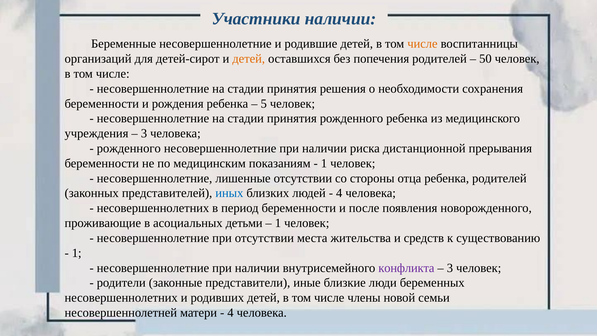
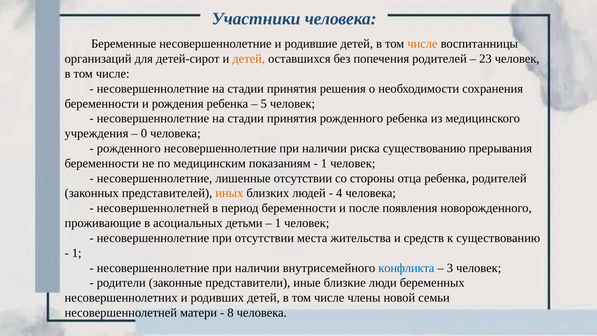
Участники наличии: наличии -> человека
50: 50 -> 23
3 at (144, 133): 3 -> 0
риска дистанционной: дистанционной -> существованию
иных colour: blue -> orange
несовершеннолетних at (153, 208): несовершеннолетних -> несовершеннолетней
конфликта colour: purple -> blue
4 at (231, 313): 4 -> 8
